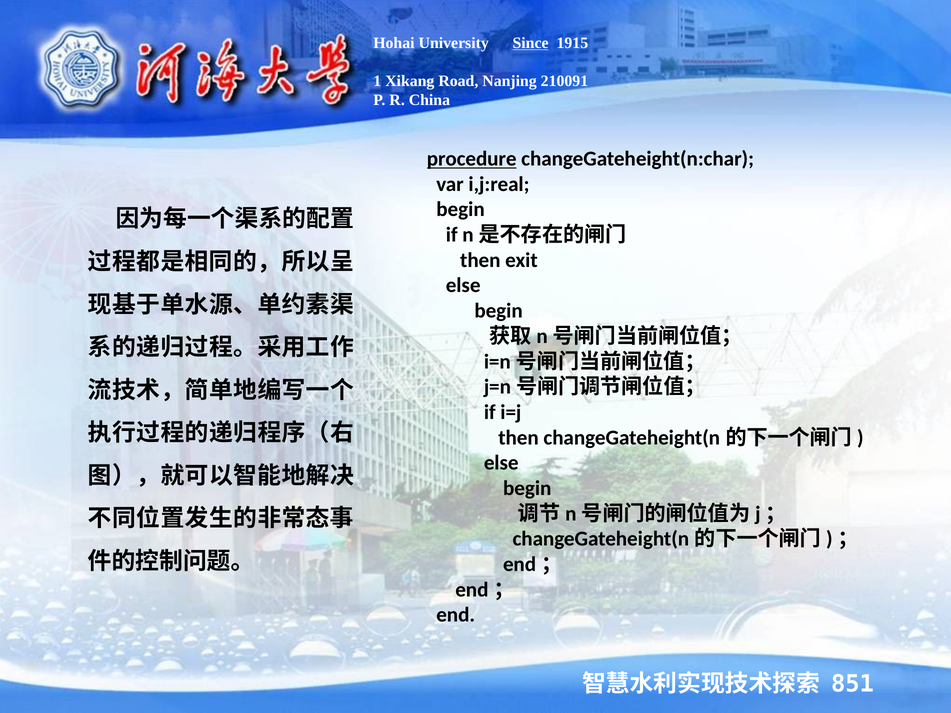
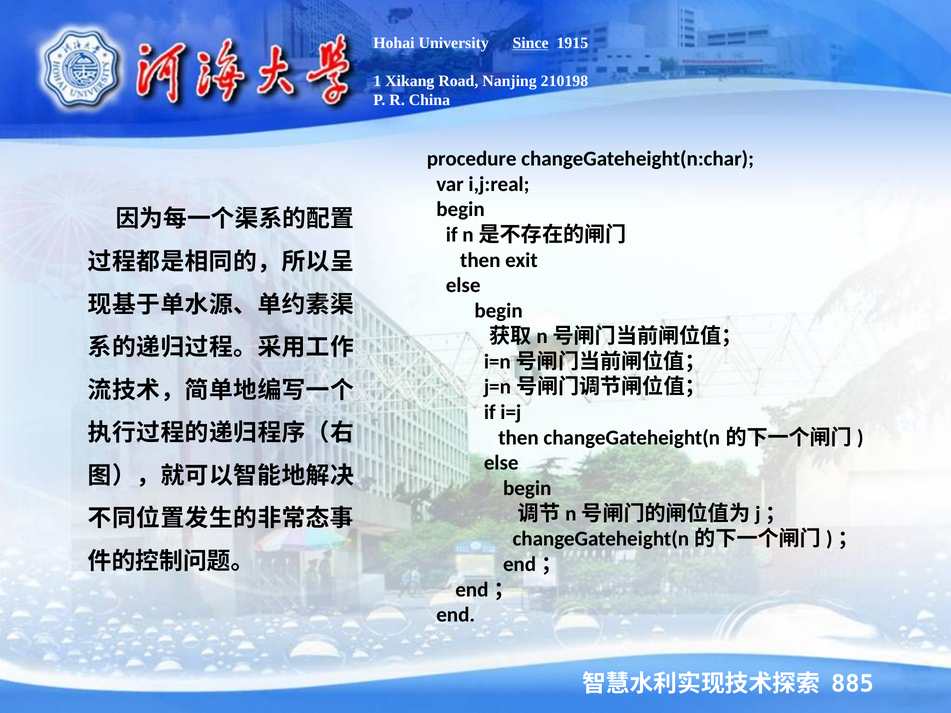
210091: 210091 -> 210198
procedure underline: present -> none
851: 851 -> 885
